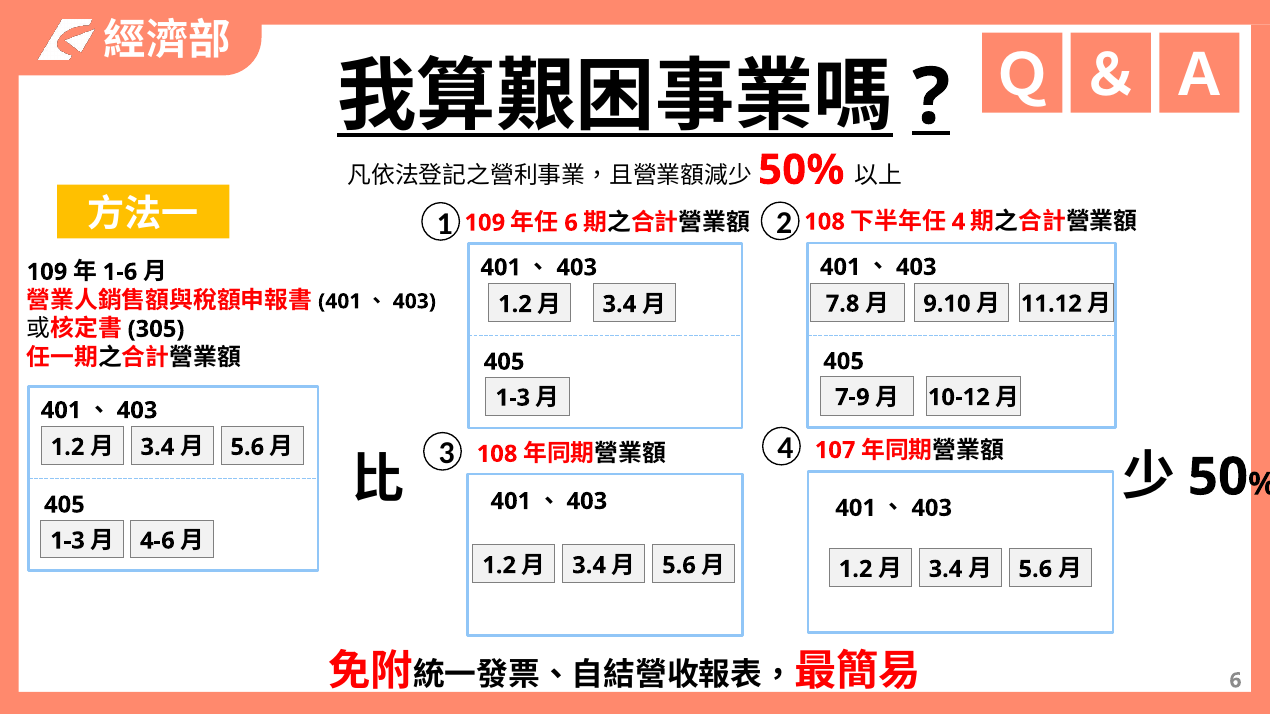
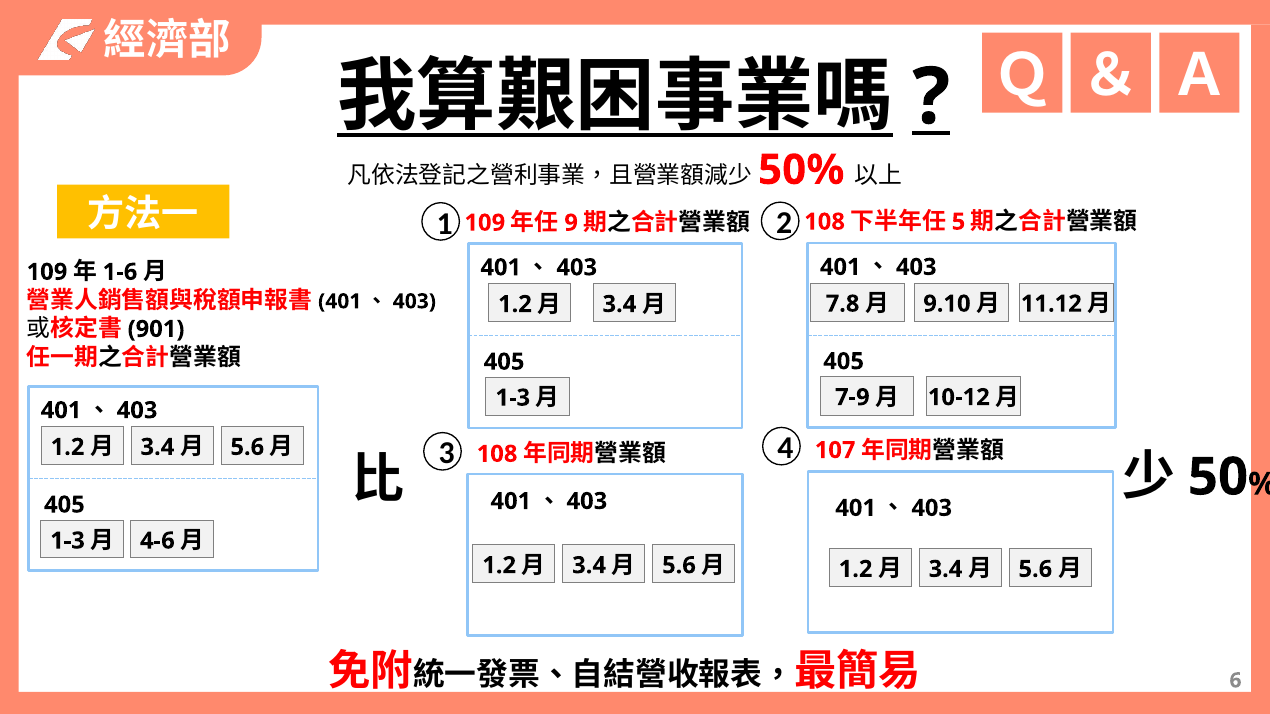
4 at (958, 222): 4 -> 5
6 at (571, 223): 6 -> 9
305: 305 -> 901
